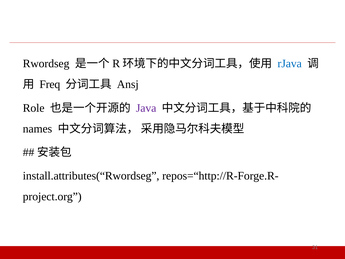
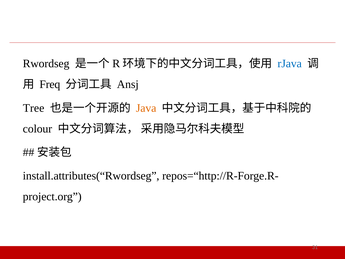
Role: Role -> Tree
Java colour: purple -> orange
names: names -> colour
